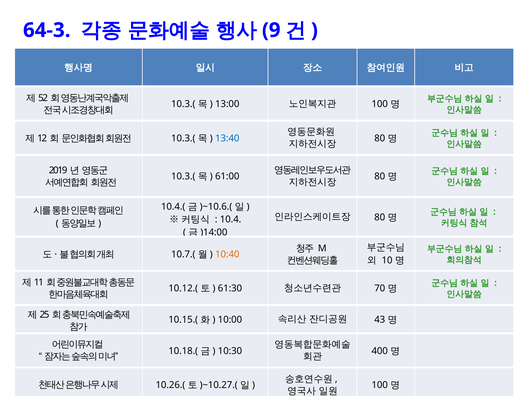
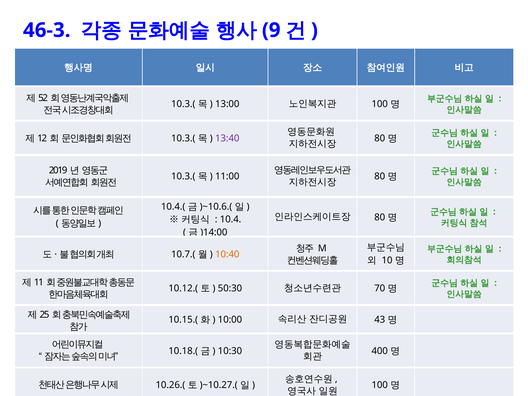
64-3: 64-3 -> 46-3
13:40 colour: blue -> purple
61:00: 61:00 -> 11:00
61:30: 61:30 -> 50:30
